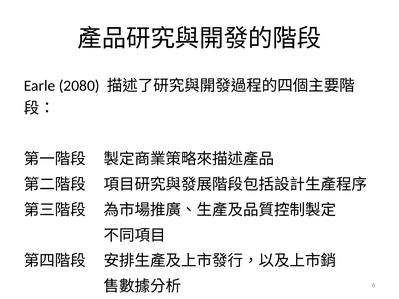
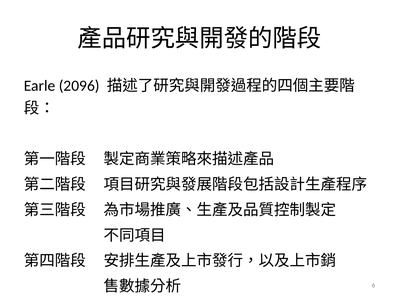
2080: 2080 -> 2096
